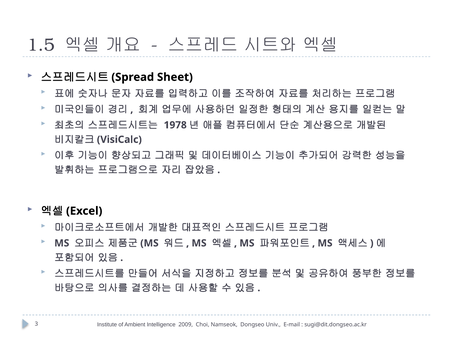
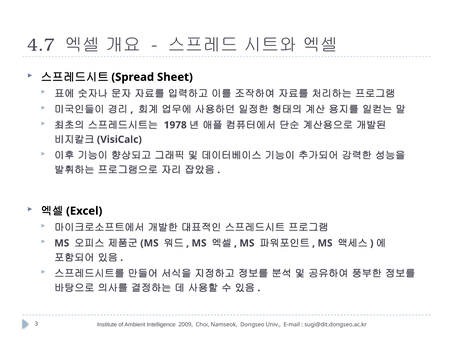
1.5: 1.5 -> 4.7
